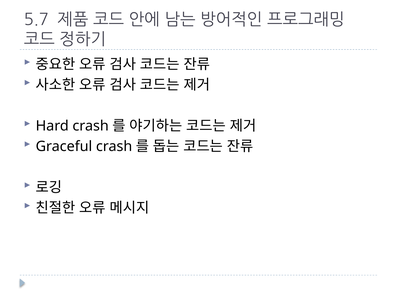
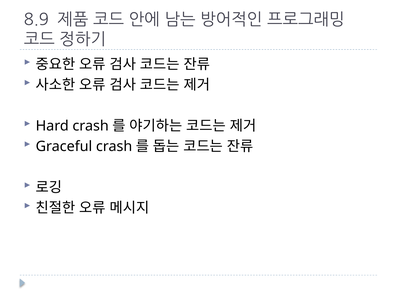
5.7: 5.7 -> 8.9
